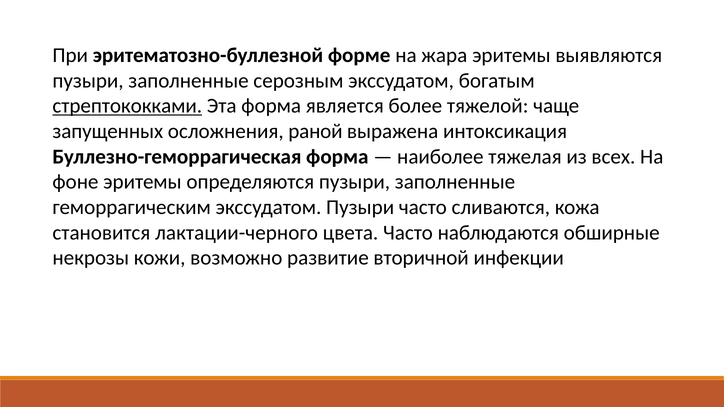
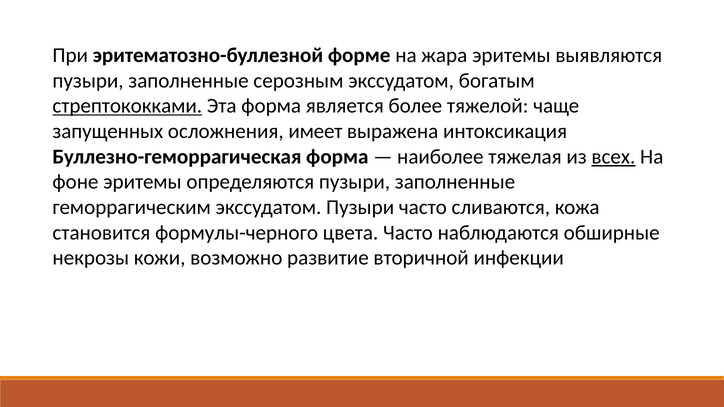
раной: раной -> имеет
всех underline: none -> present
лактации-черного: лактации-черного -> формулы-черного
